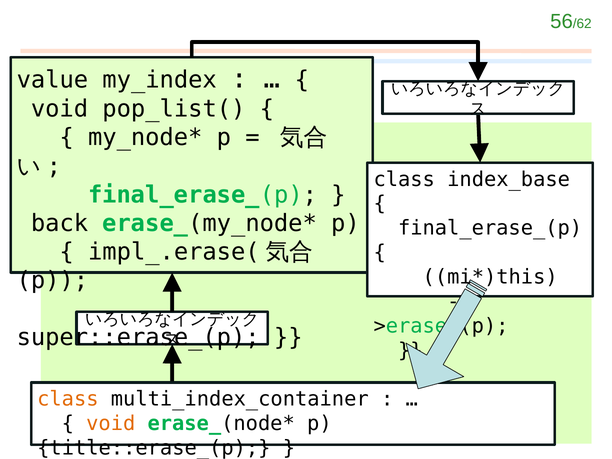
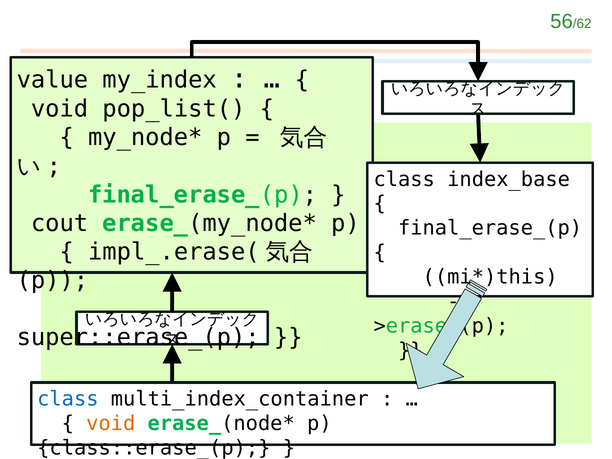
back: back -> cout
class at (68, 399) colour: orange -> blue
title::erase_(p: title::erase_(p -> class::erase_(p
